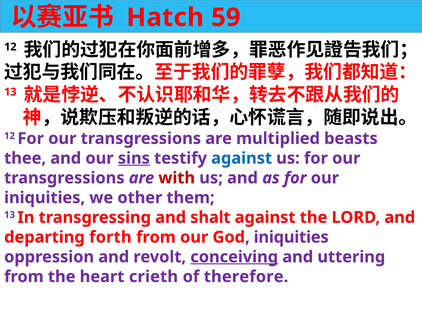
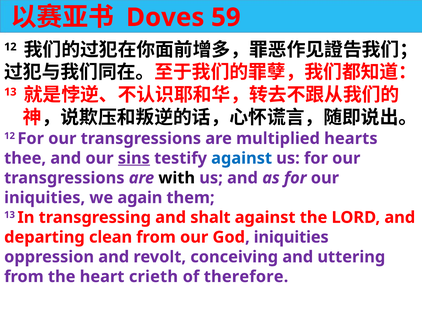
Hatch: Hatch -> Doves
beasts: beasts -> hearts
with colour: red -> black
other: other -> again
forth: forth -> clean
conceiving underline: present -> none
